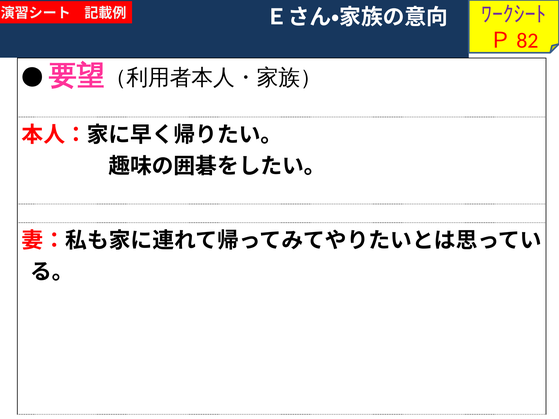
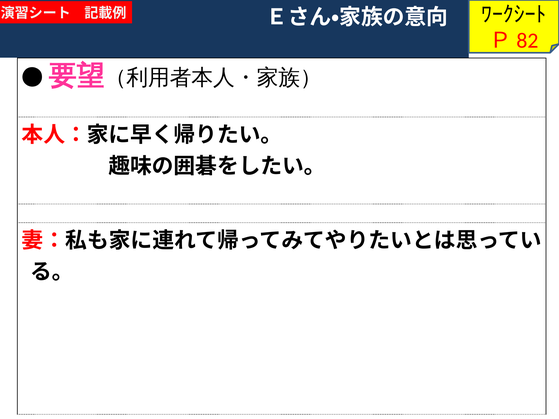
ﾜｰｸｼｰﾄ colour: purple -> black
